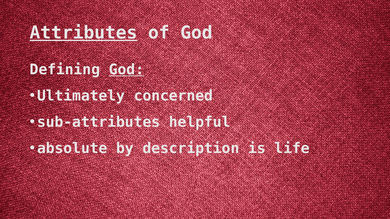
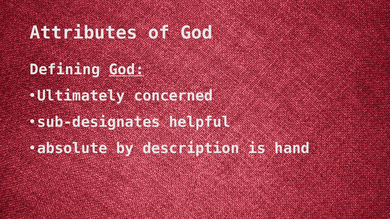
Attributes underline: present -> none
sub-attributes: sub-attributes -> sub-designates
life: life -> hand
